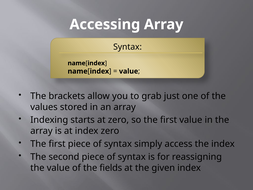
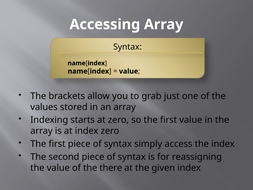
fields: fields -> there
